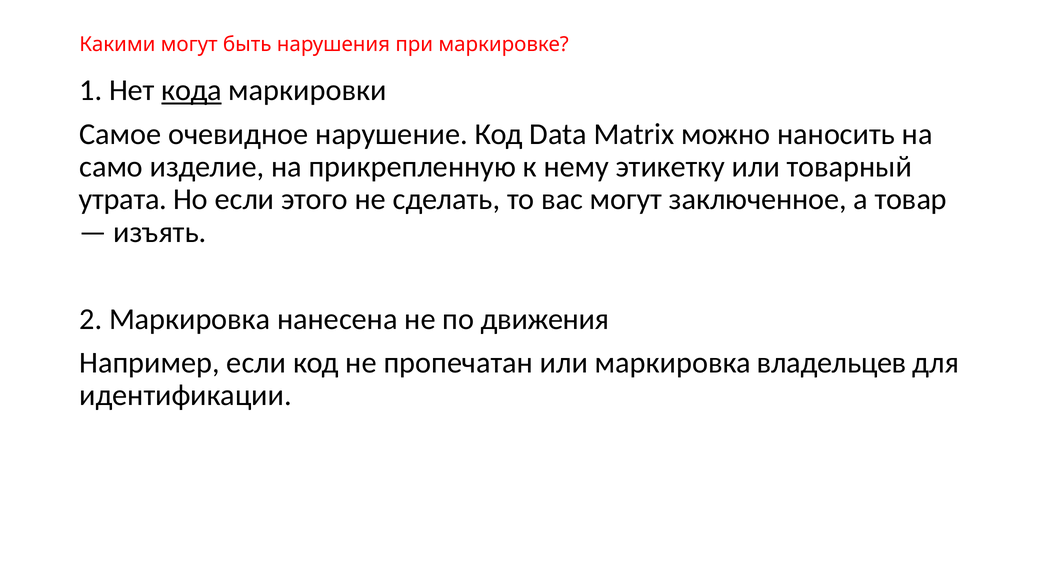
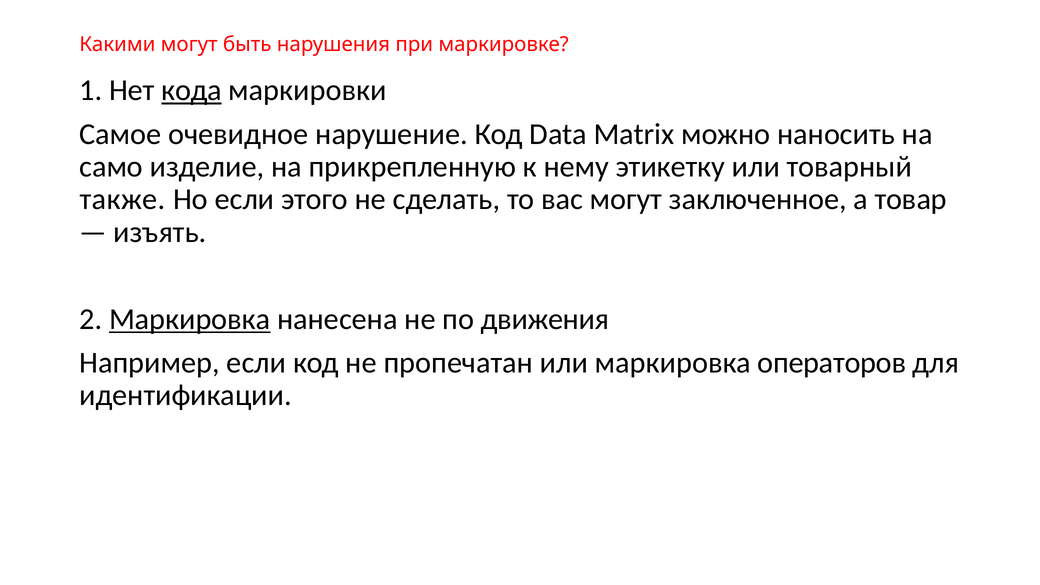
утрата: утрата -> также
Маркировка at (190, 319) underline: none -> present
владельцев: владельцев -> операторов
